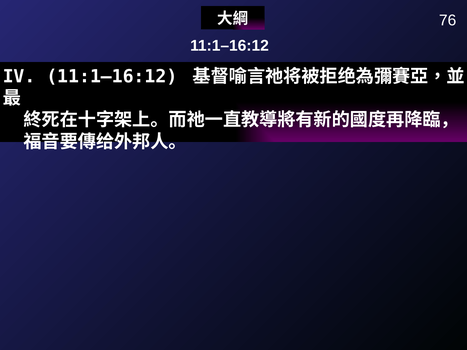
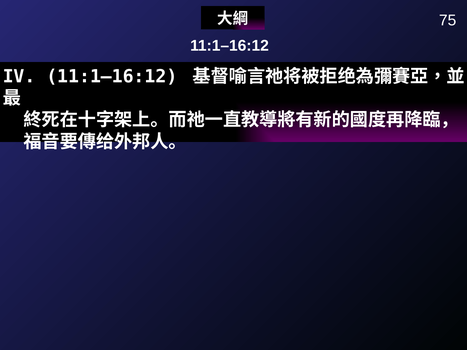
76: 76 -> 75
